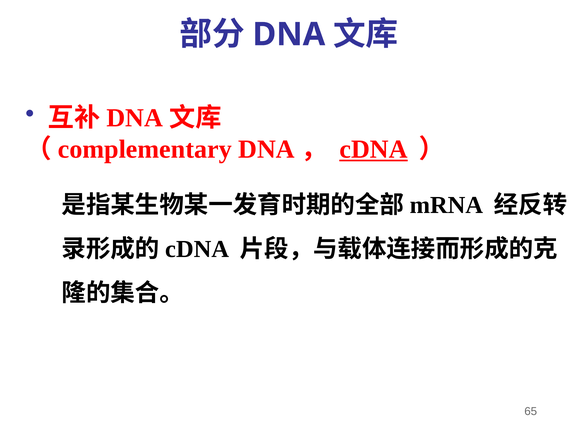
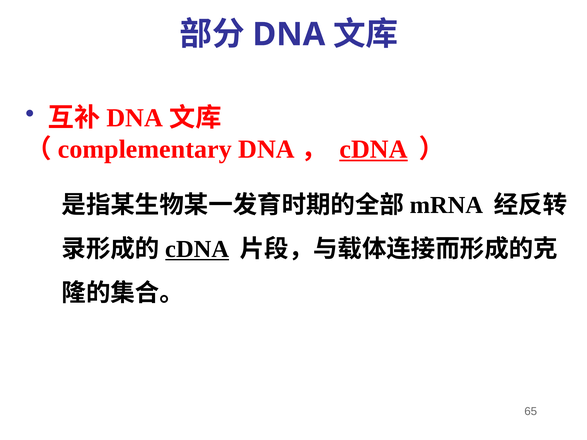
cDNA at (197, 249) underline: none -> present
